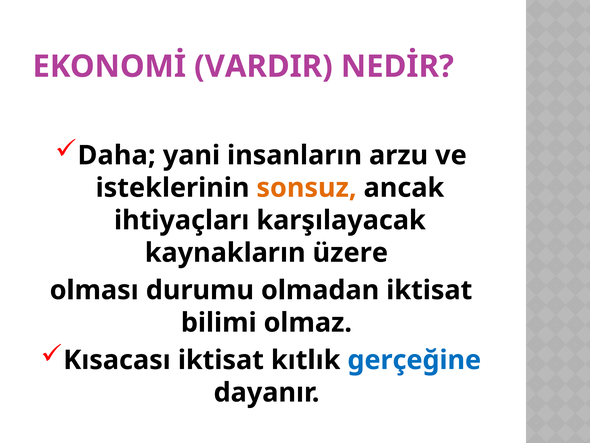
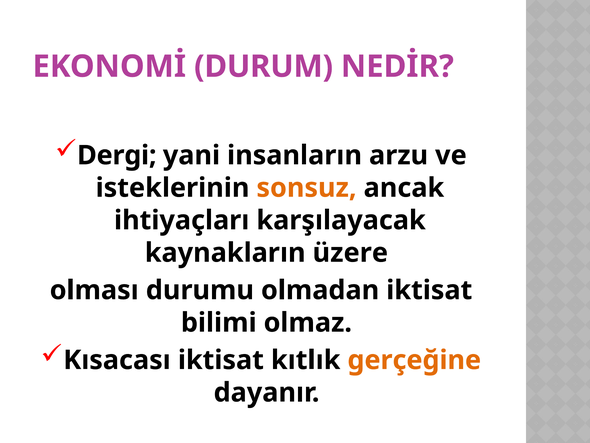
VARDIR: VARDIR -> DURUM
Daha: Daha -> Dergi
gerçeğine colour: blue -> orange
